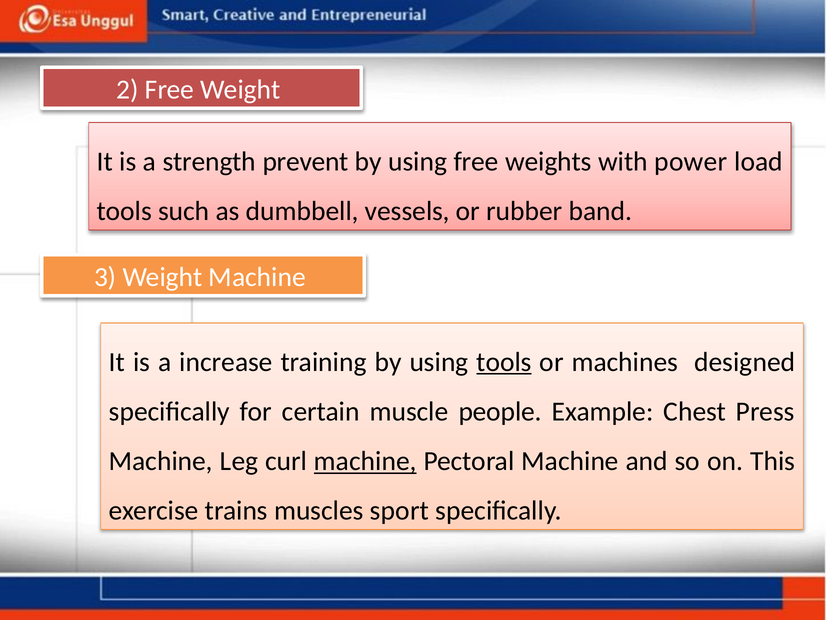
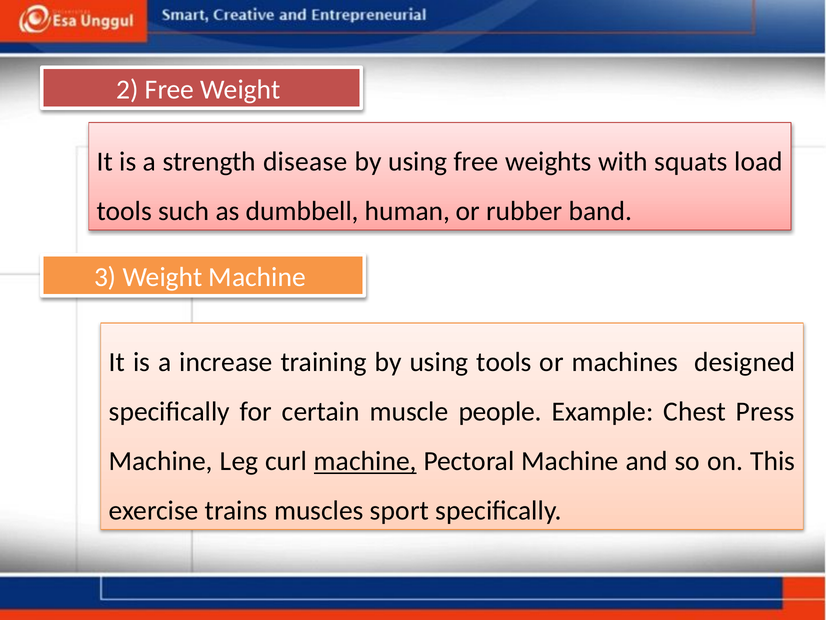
prevent: prevent -> disease
power: power -> squats
vessels: vessels -> human
tools at (504, 362) underline: present -> none
